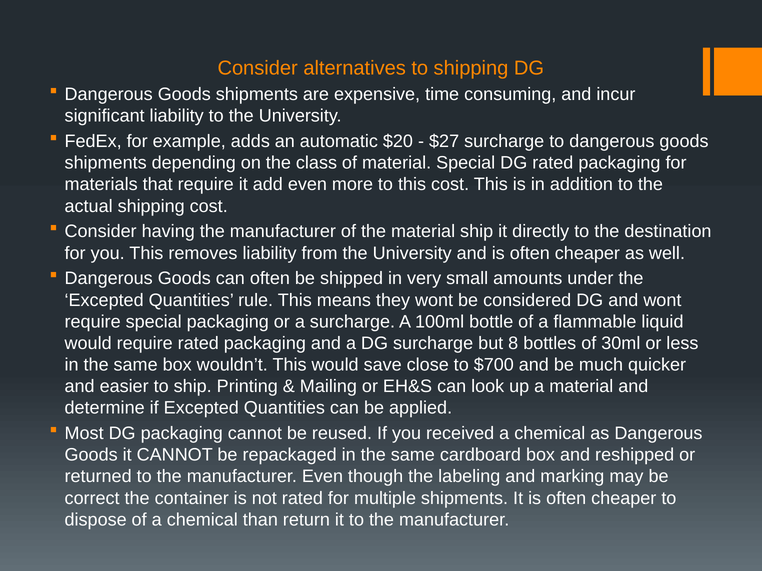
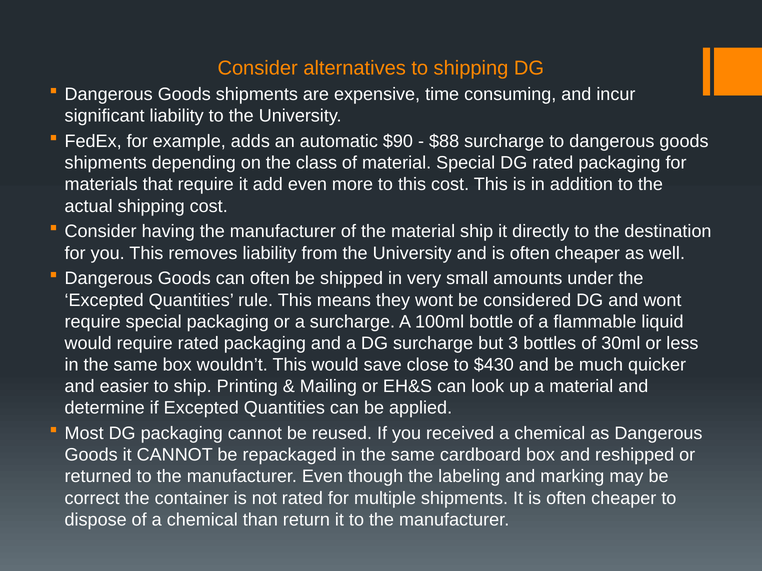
$20: $20 -> $90
$27: $27 -> $88
8: 8 -> 3
$700: $700 -> $430
